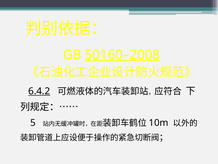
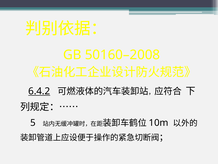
50160–2008 underline: present -> none
